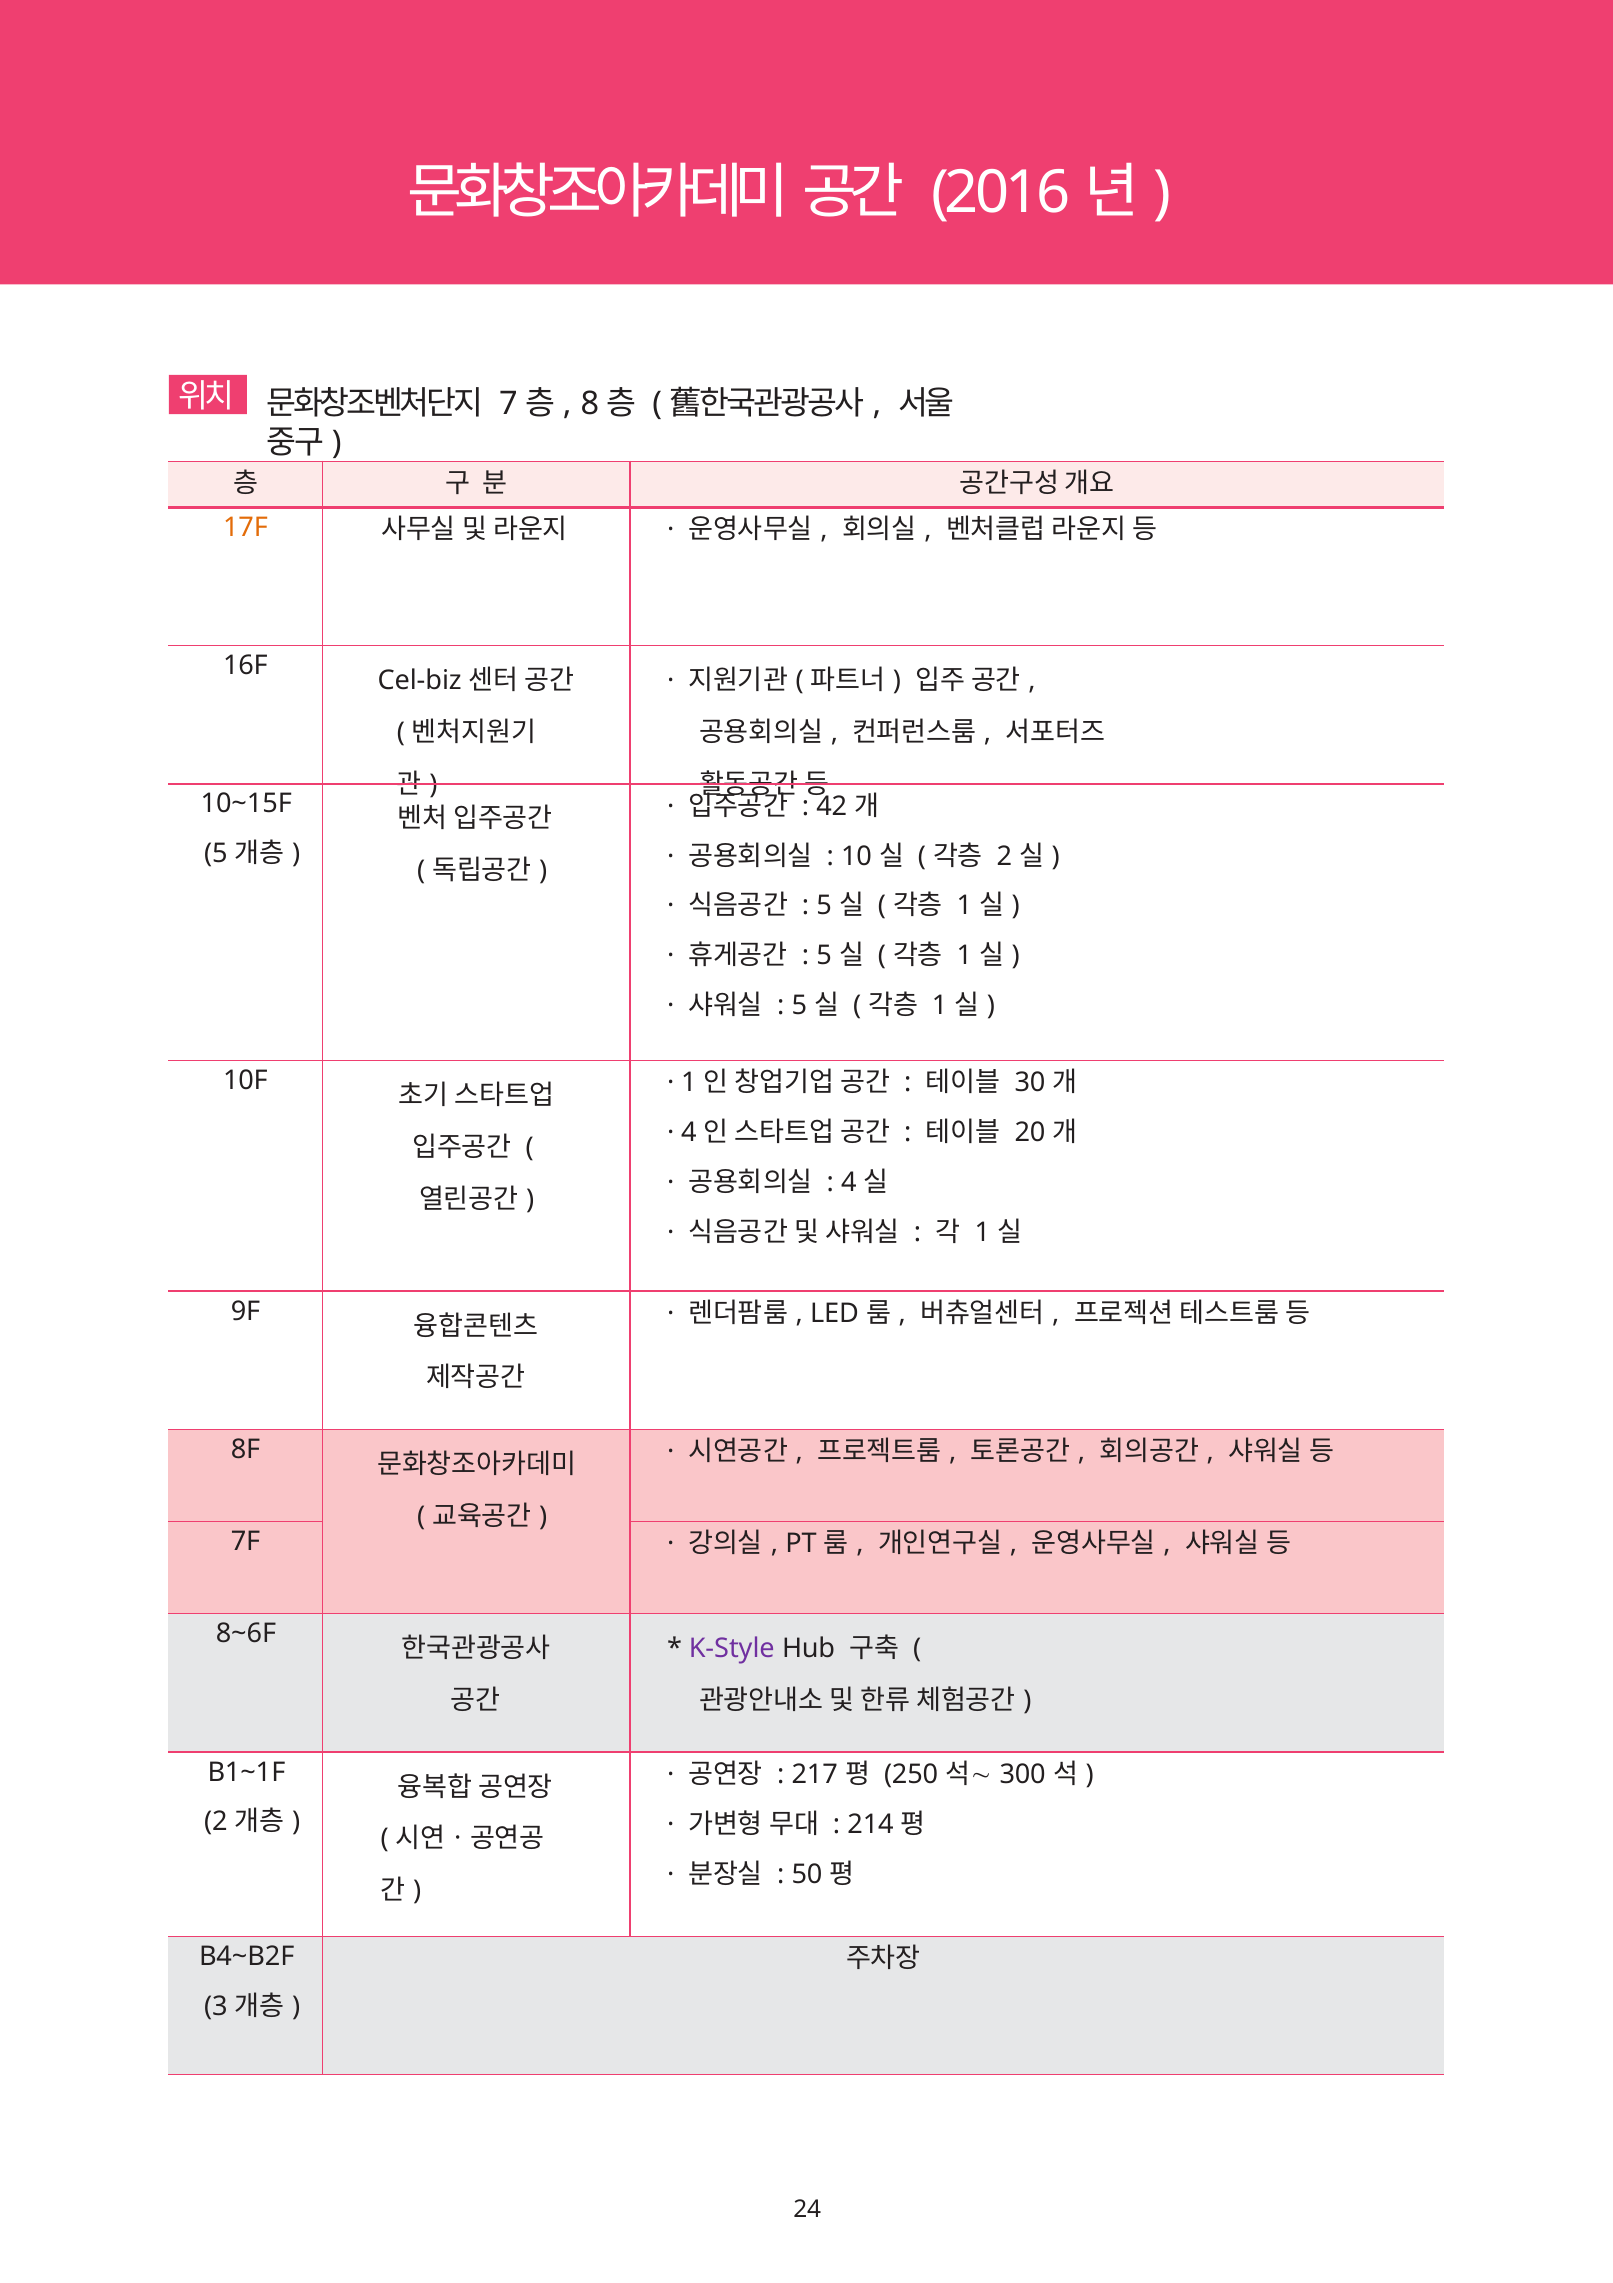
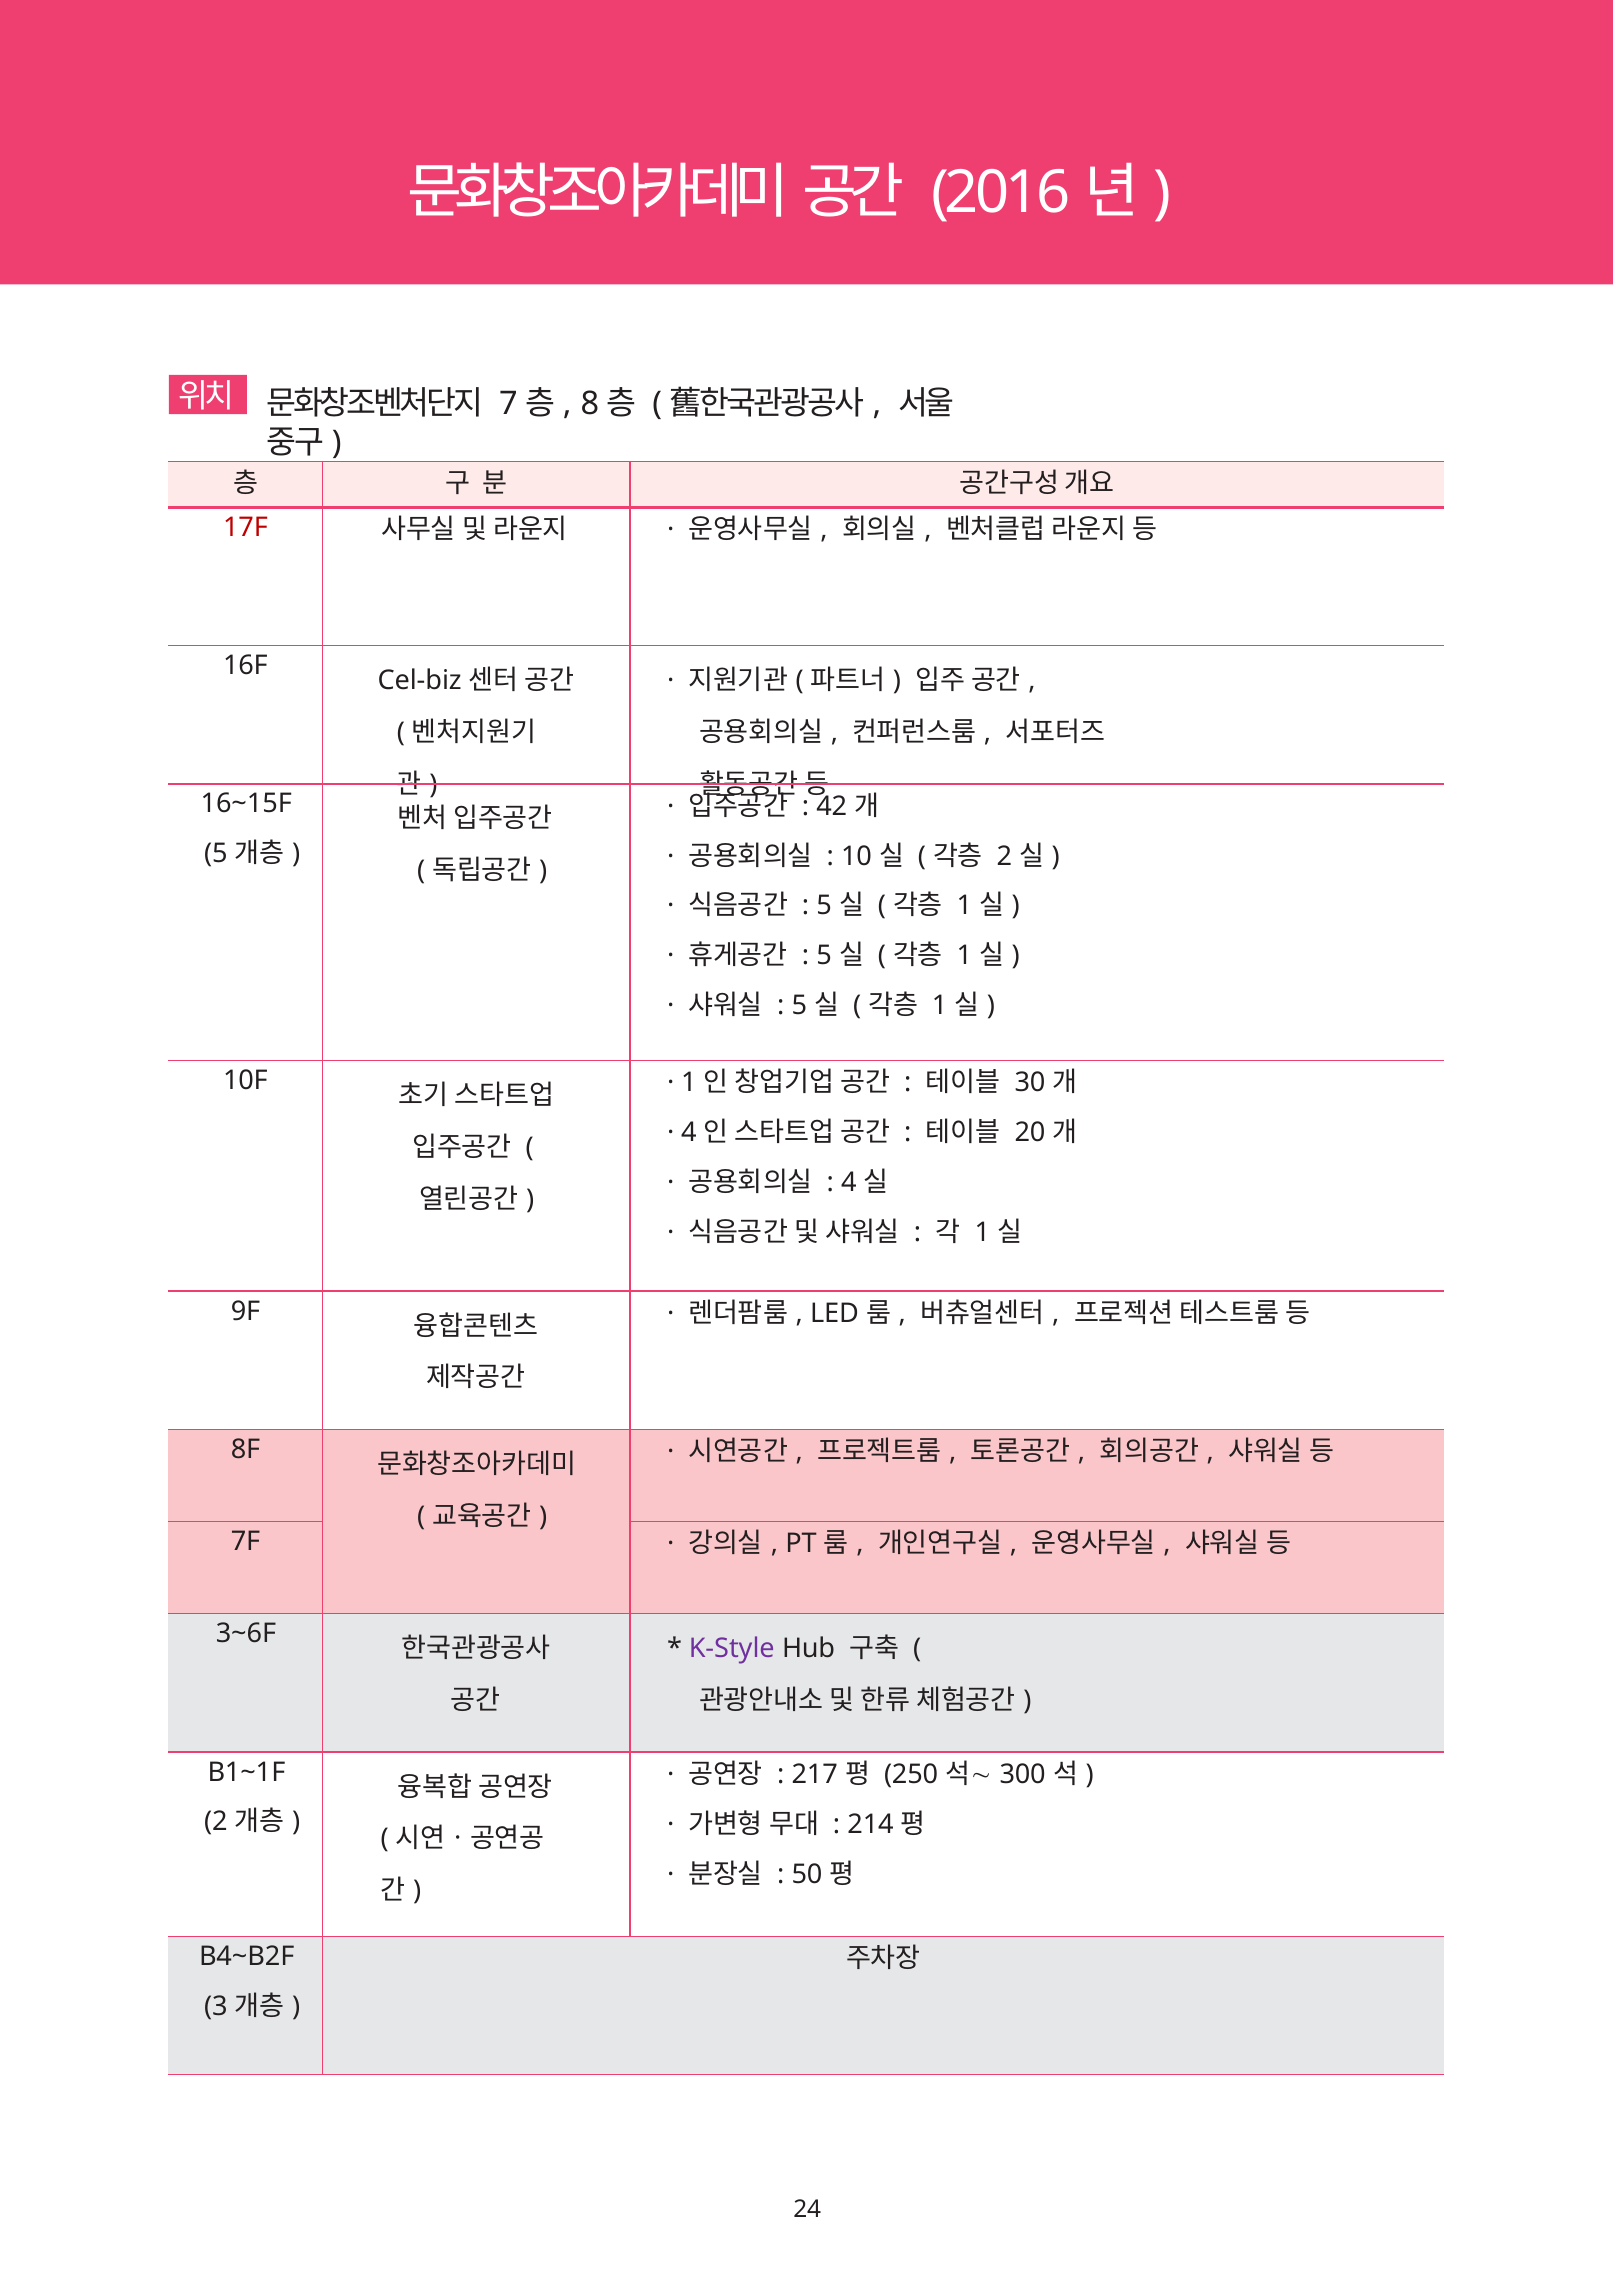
17F colour: orange -> red
10~15F: 10~15F -> 16~15F
8~6F: 8~6F -> 3~6F
